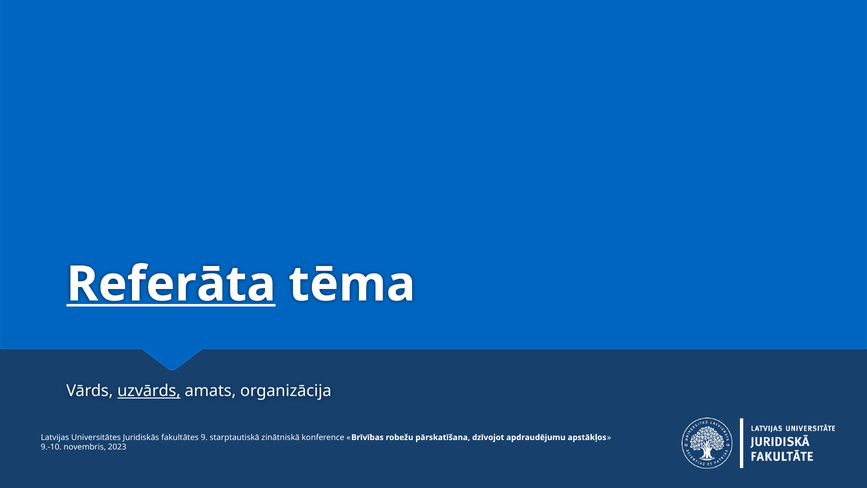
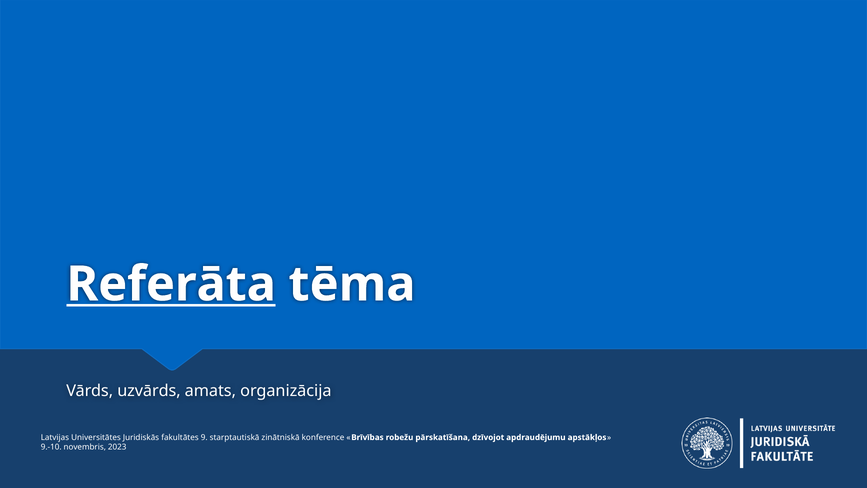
uzvārds underline: present -> none
